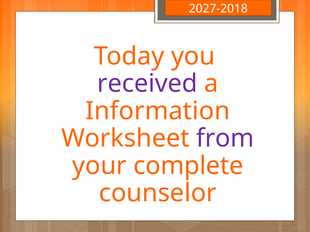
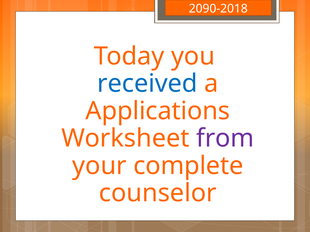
2027-2018: 2027-2018 -> 2090-2018
received colour: purple -> blue
Information: Information -> Applications
